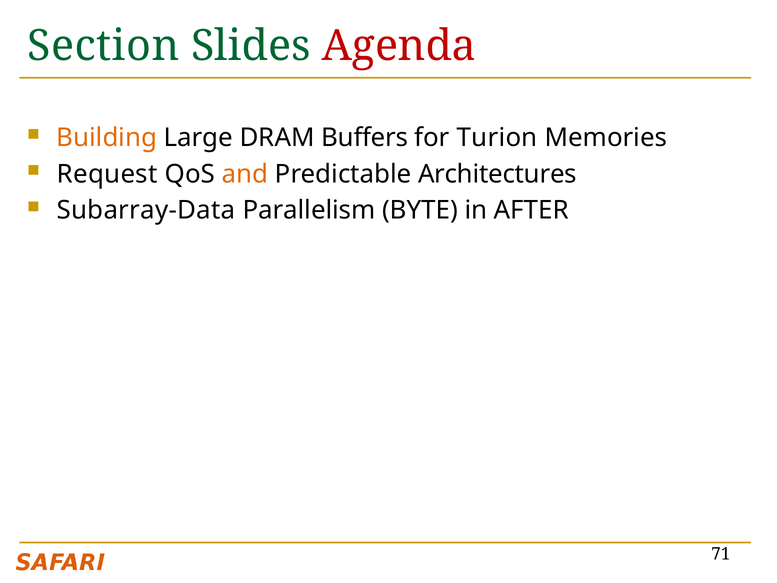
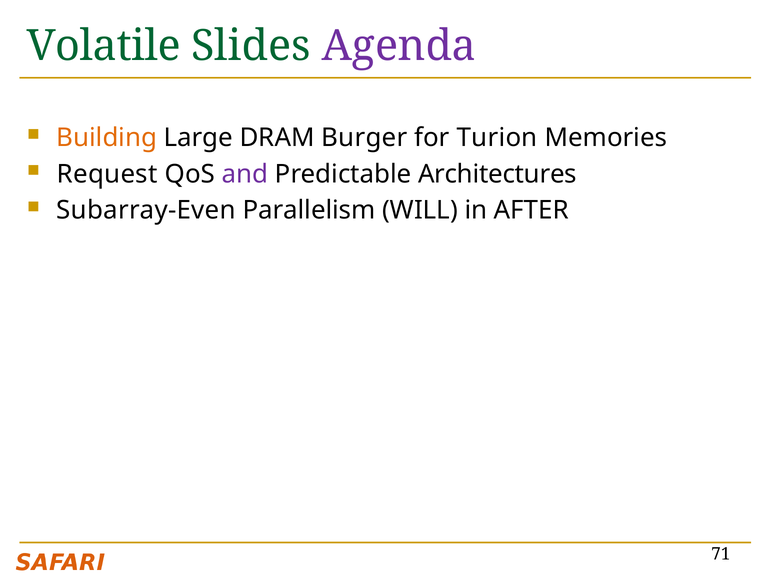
Section: Section -> Volatile
Agenda colour: red -> purple
Buffers: Buffers -> Burger
and colour: orange -> purple
Subarray-Data: Subarray-Data -> Subarray-Even
BYTE: BYTE -> WILL
